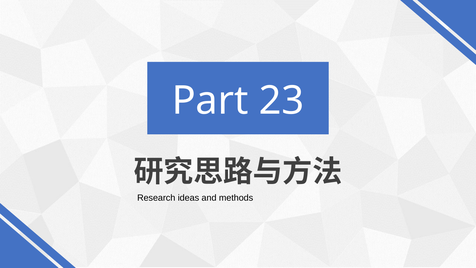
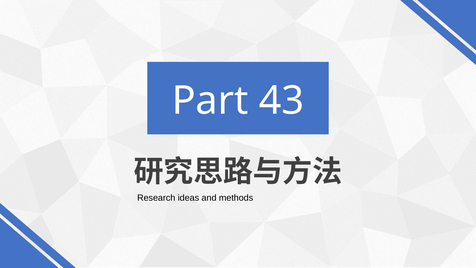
23: 23 -> 43
